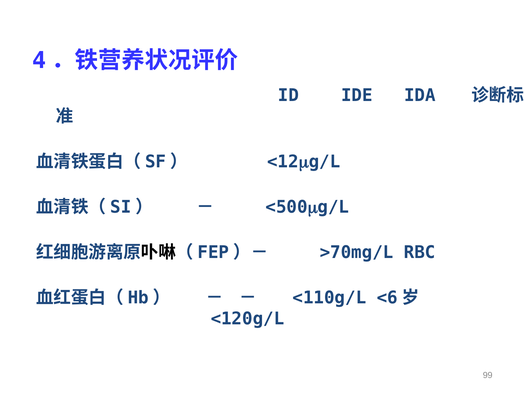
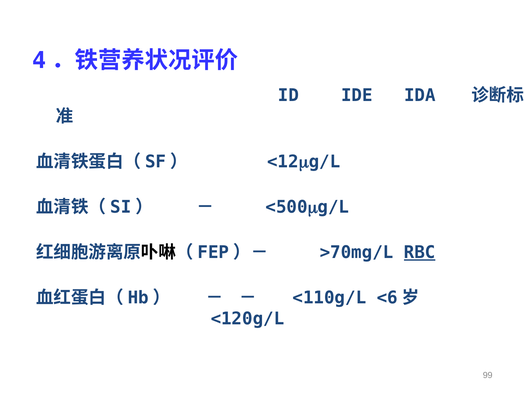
RBC underline: none -> present
